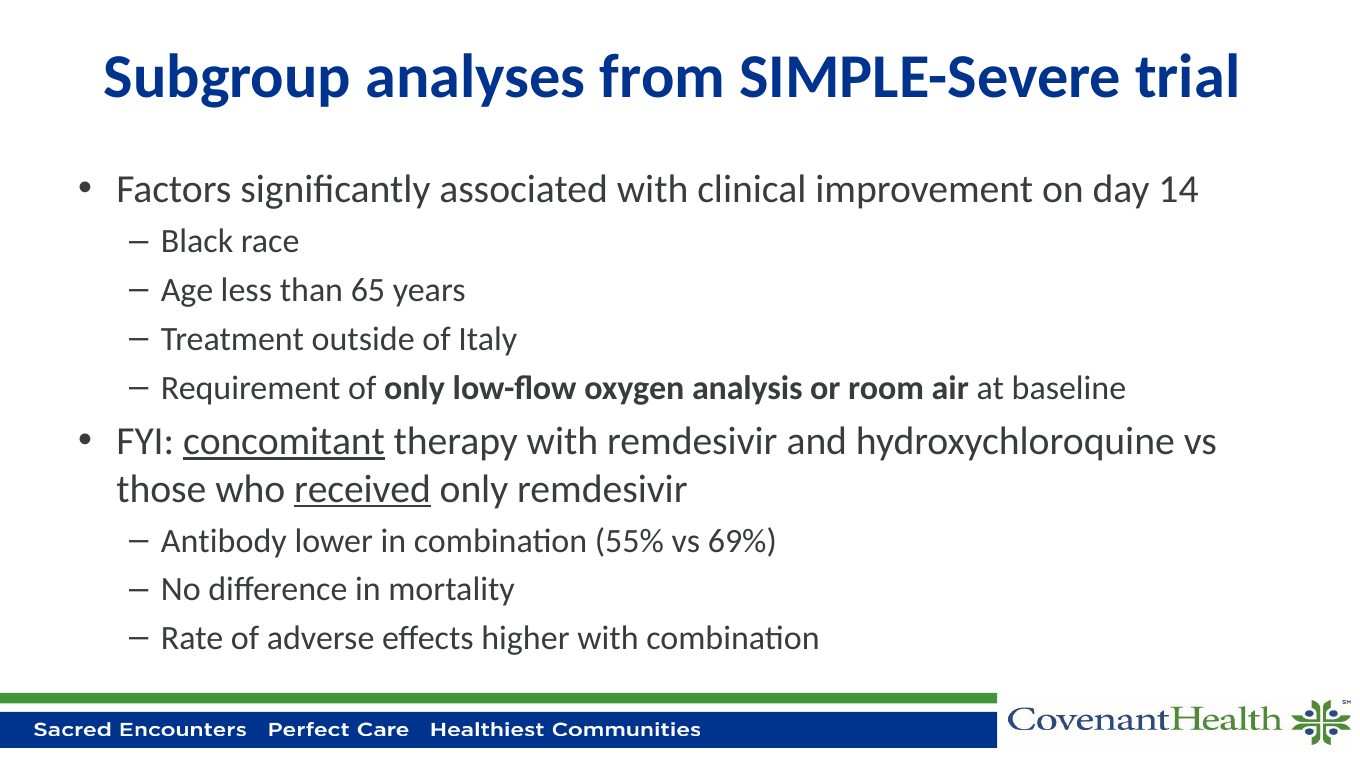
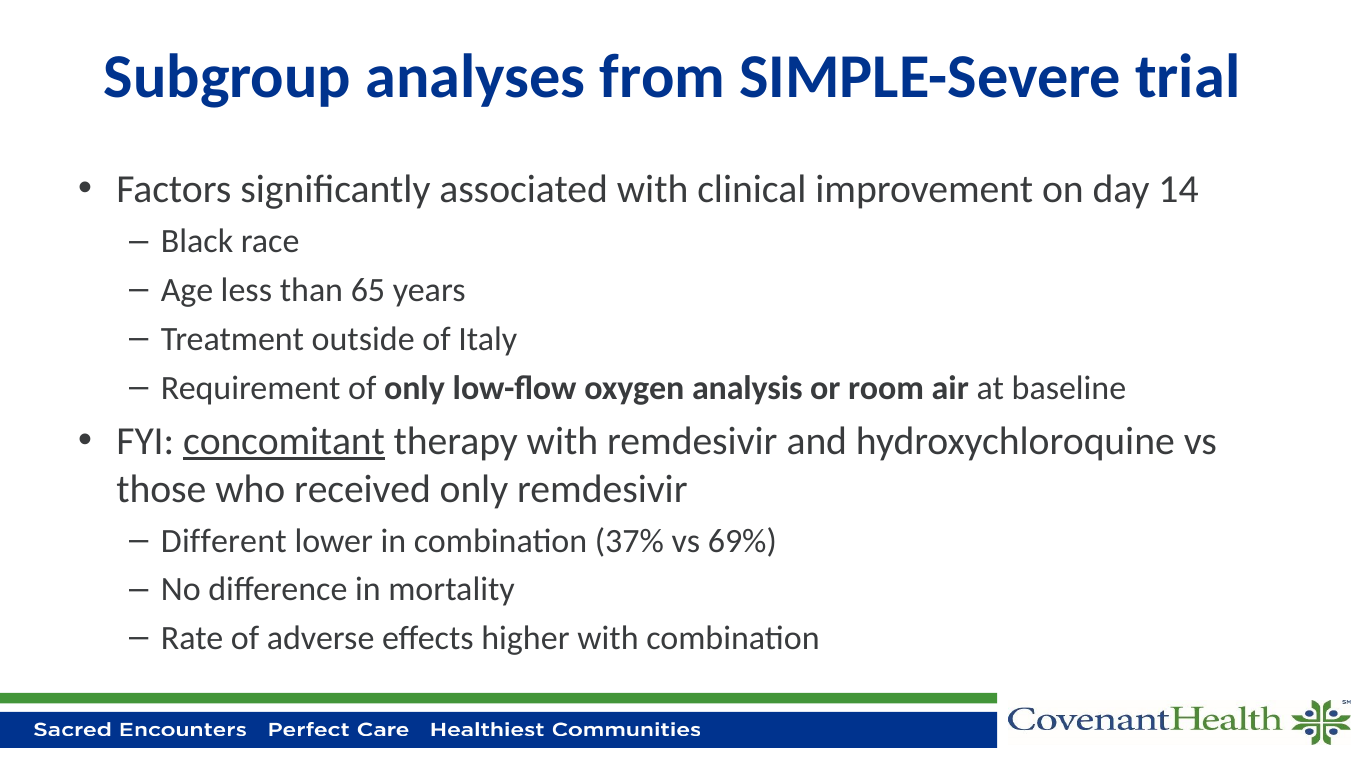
received underline: present -> none
Antibody: Antibody -> Different
55%: 55% -> 37%
